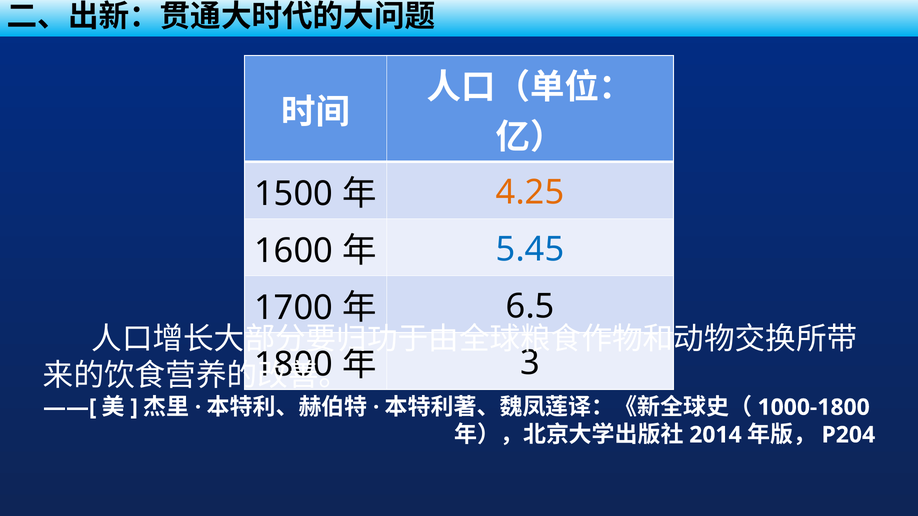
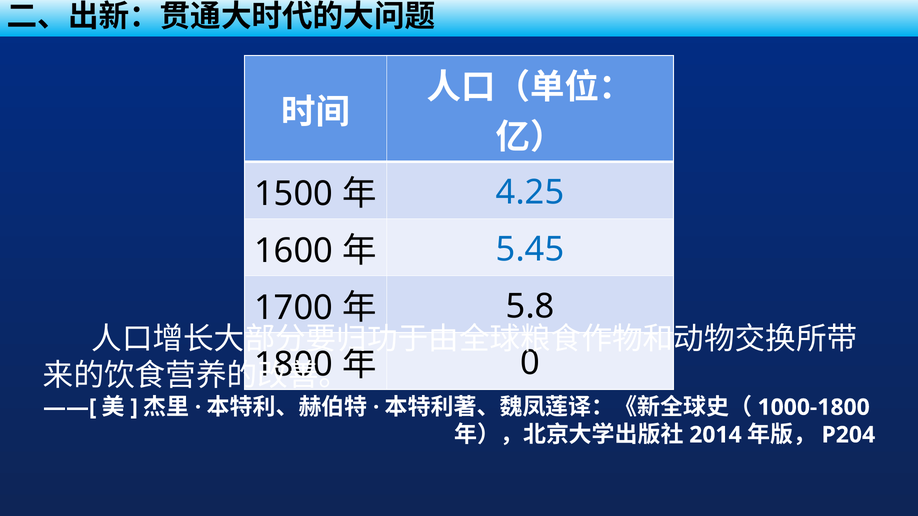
4.25 colour: orange -> blue
6.5: 6.5 -> 5.8
3: 3 -> 0
